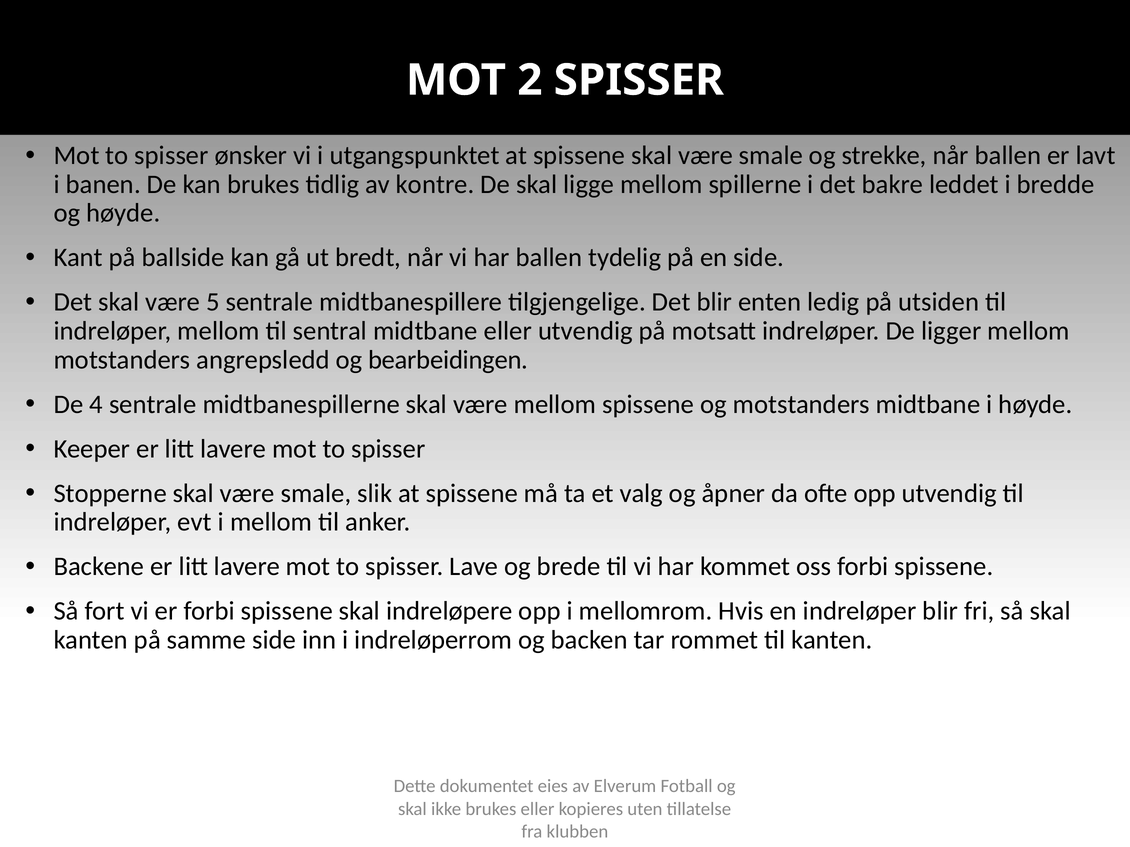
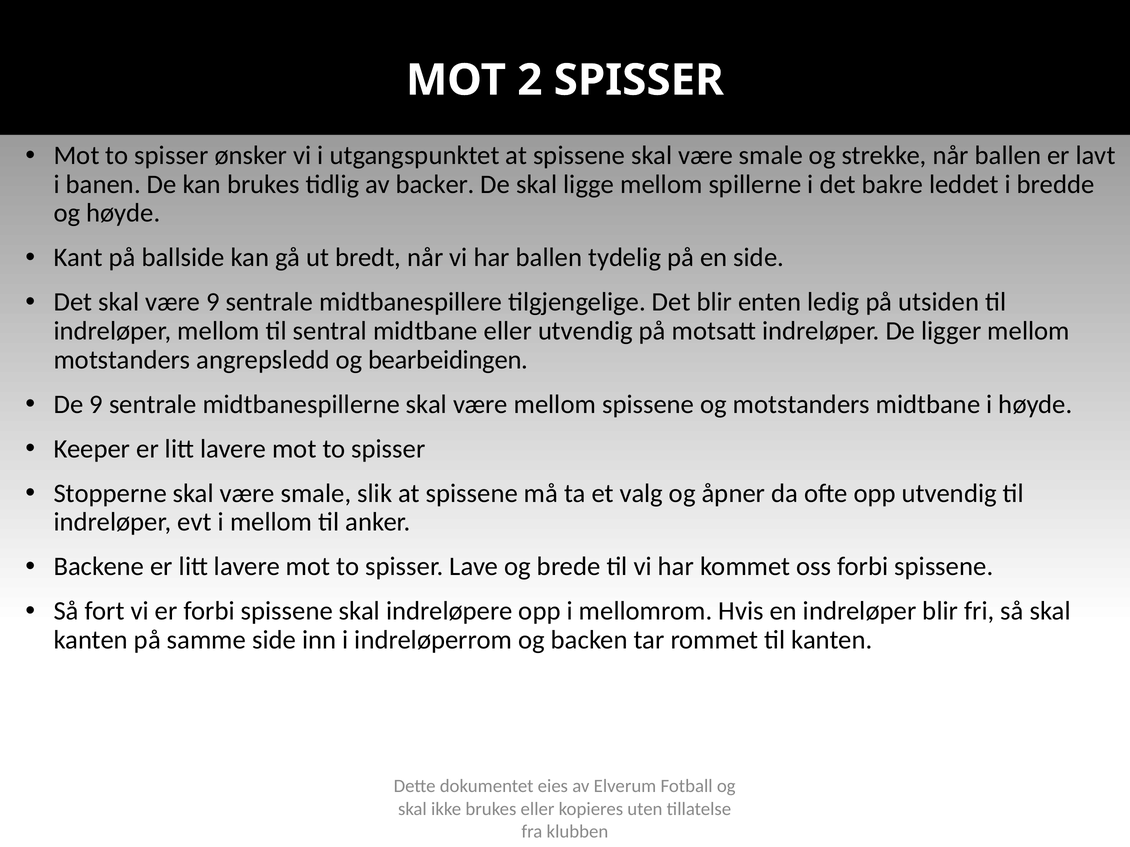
kontre: kontre -> backer
være 5: 5 -> 9
De 4: 4 -> 9
